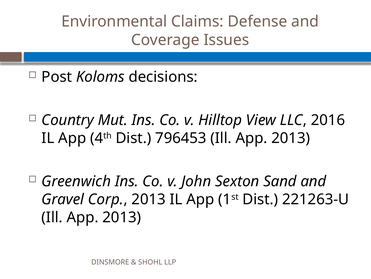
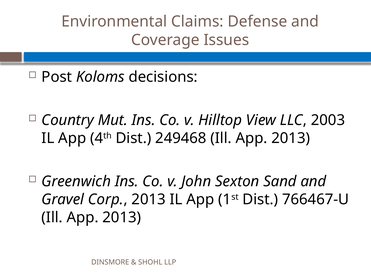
2016: 2016 -> 2003
796453: 796453 -> 249468
221263-U: 221263-U -> 766467-U
